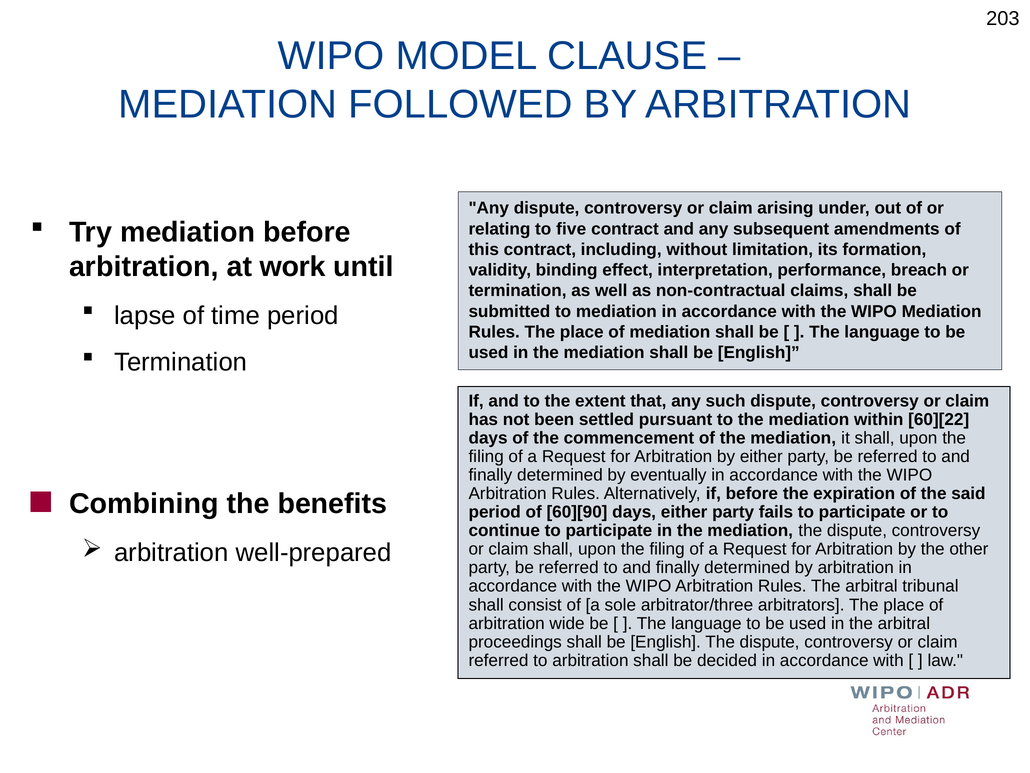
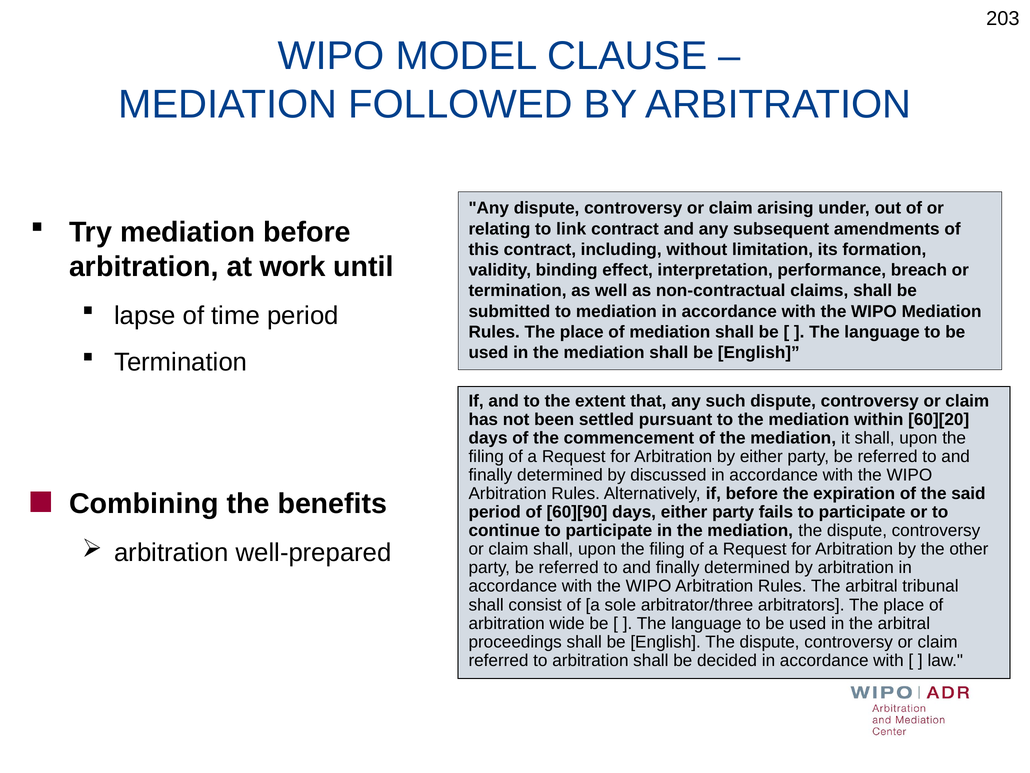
five: five -> link
60][22: 60][22 -> 60][20
eventually: eventually -> discussed
